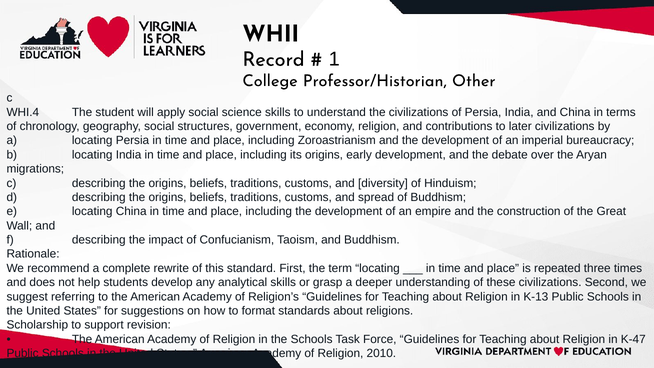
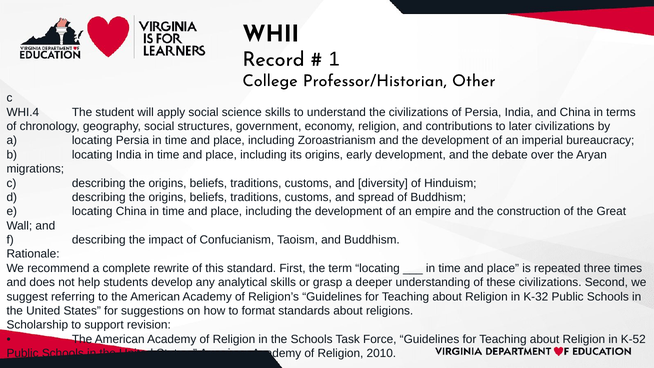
K-13: K-13 -> K-32
K-47: K-47 -> K-52
